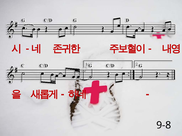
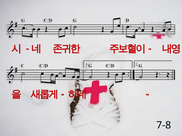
9-8: 9-8 -> 7-8
